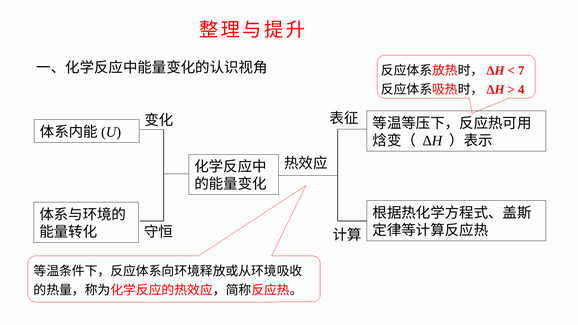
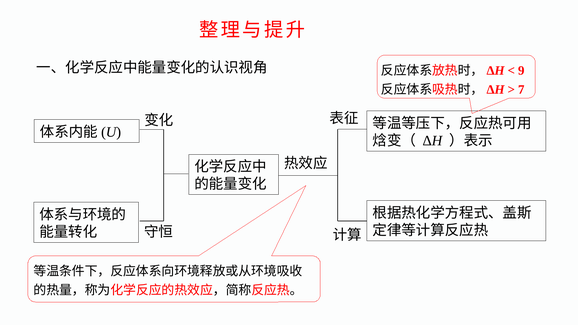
7: 7 -> 9
4: 4 -> 7
